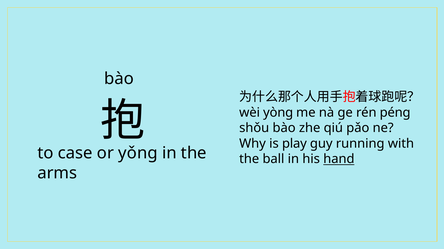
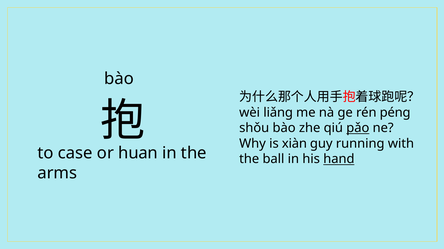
yòng: yòng -> liǎng
pǎo underline: none -> present
play: play -> xiàn
yǒng: yǒng -> huan
